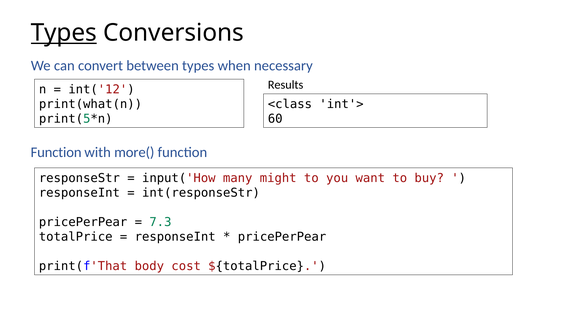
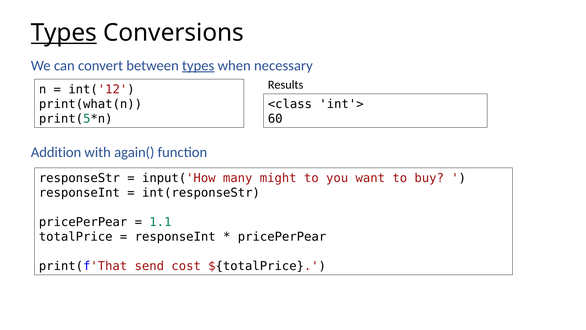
types at (198, 65) underline: none -> present
Function at (56, 152): Function -> Addition
more(: more( -> again(
7.3: 7.3 -> 1.1
body: body -> send
